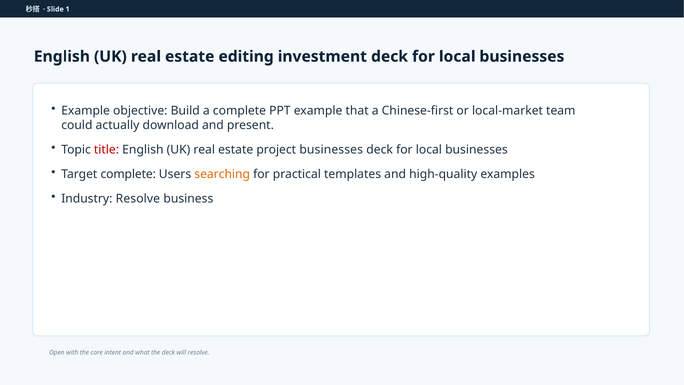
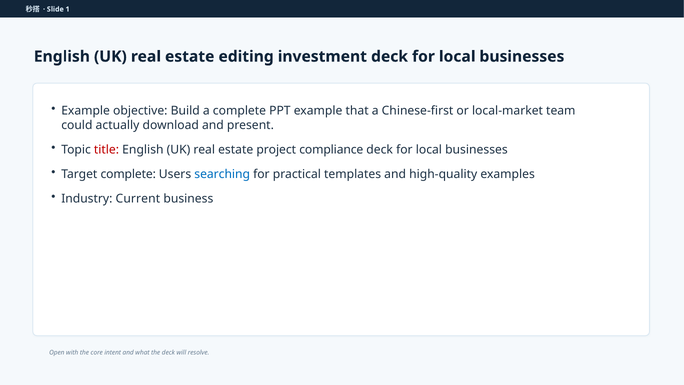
project businesses: businesses -> compliance
searching colour: orange -> blue
Industry Resolve: Resolve -> Current
